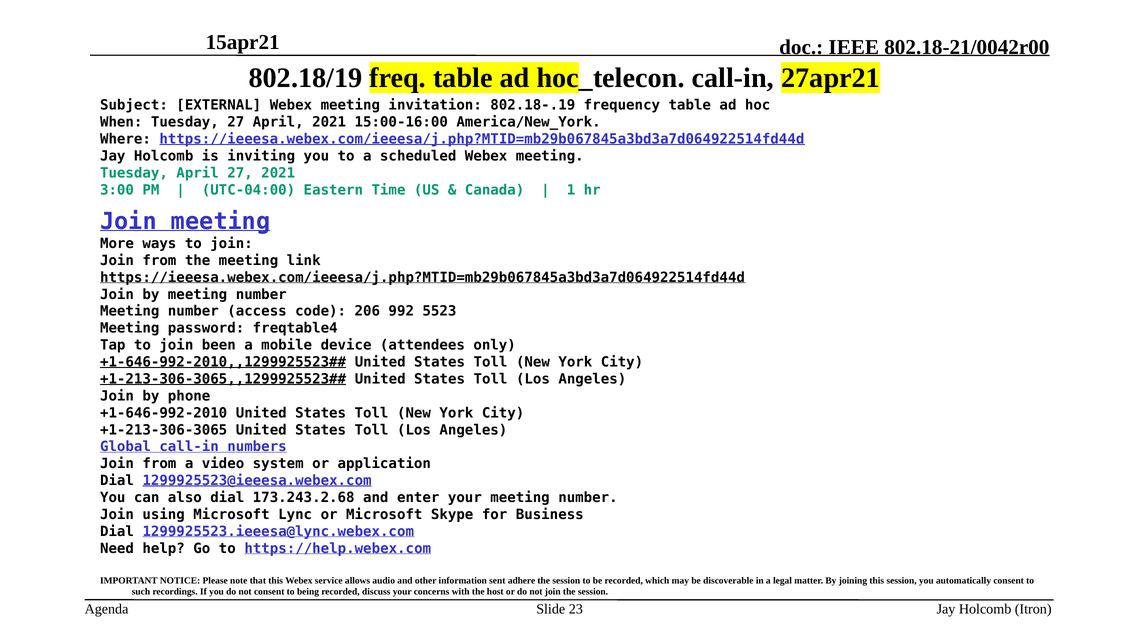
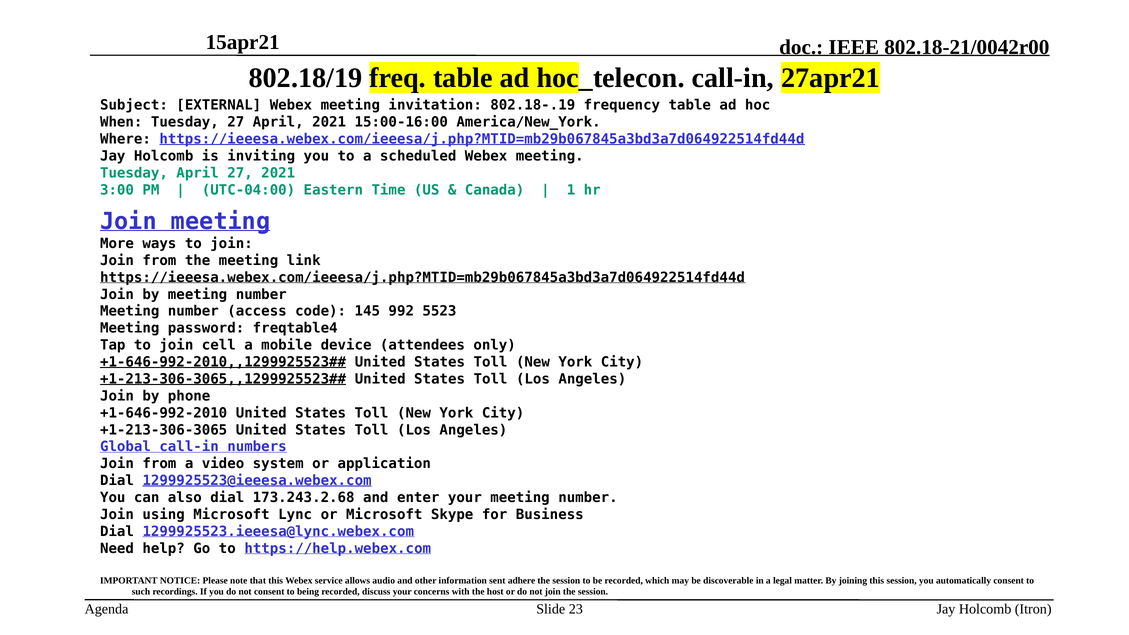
206: 206 -> 145
been: been -> cell
